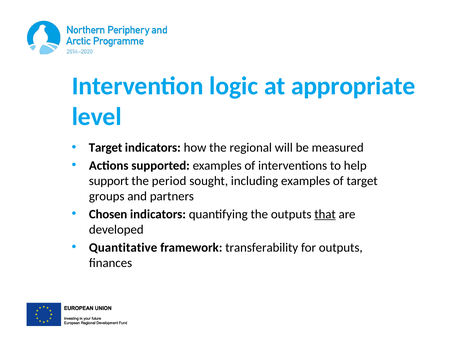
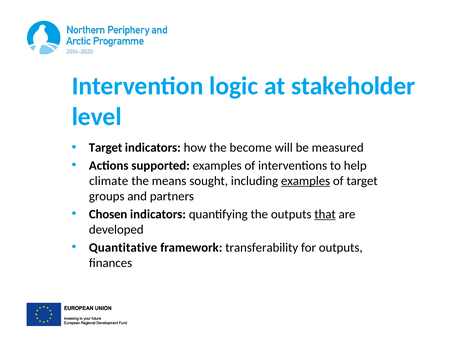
appropriate: appropriate -> stakeholder
regional: regional -> become
support: support -> climate
period: period -> means
examples at (306, 181) underline: none -> present
